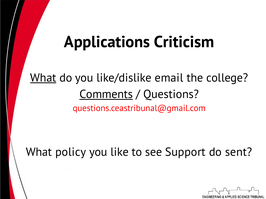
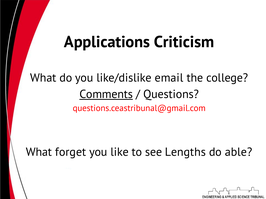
What at (43, 78) underline: present -> none
policy: policy -> forget
Support: Support -> Lengths
sent: sent -> able
